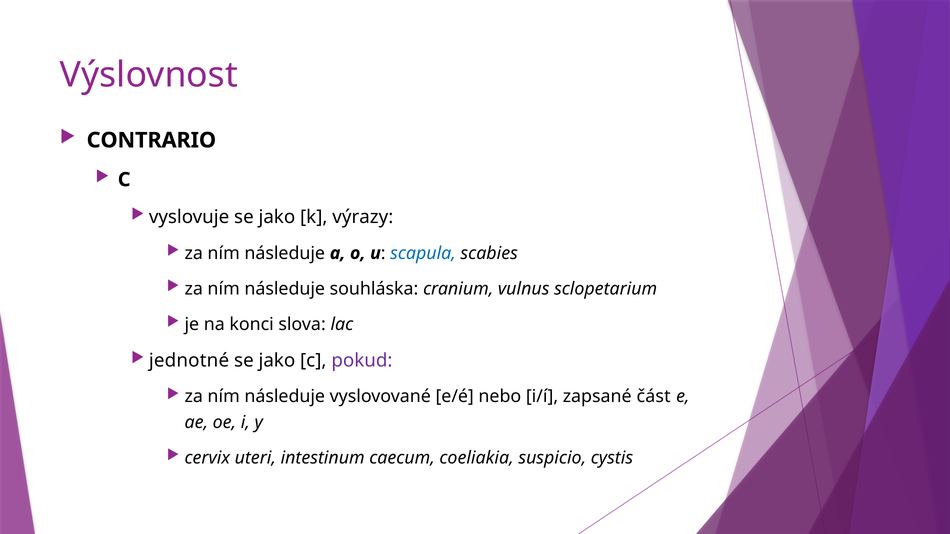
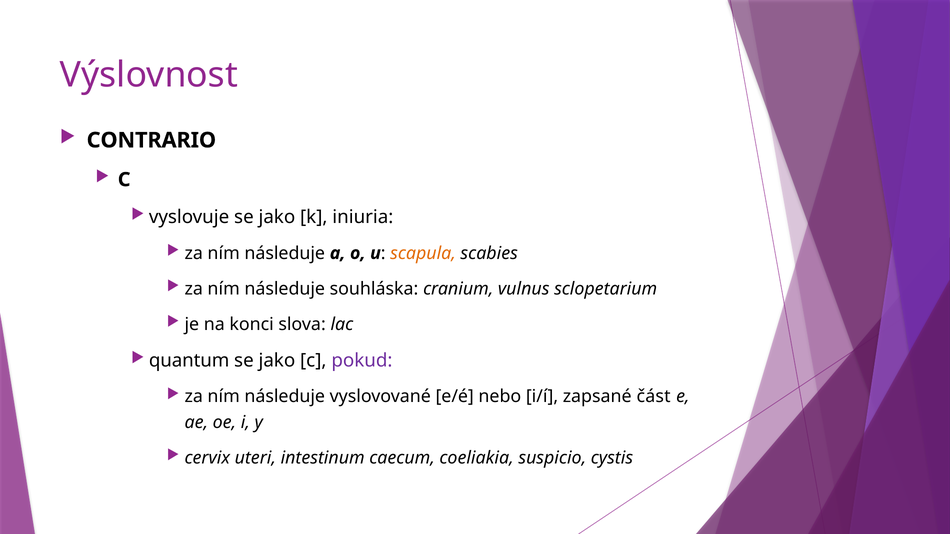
výrazy: výrazy -> iniuria
scapula colour: blue -> orange
jednotné: jednotné -> quantum
